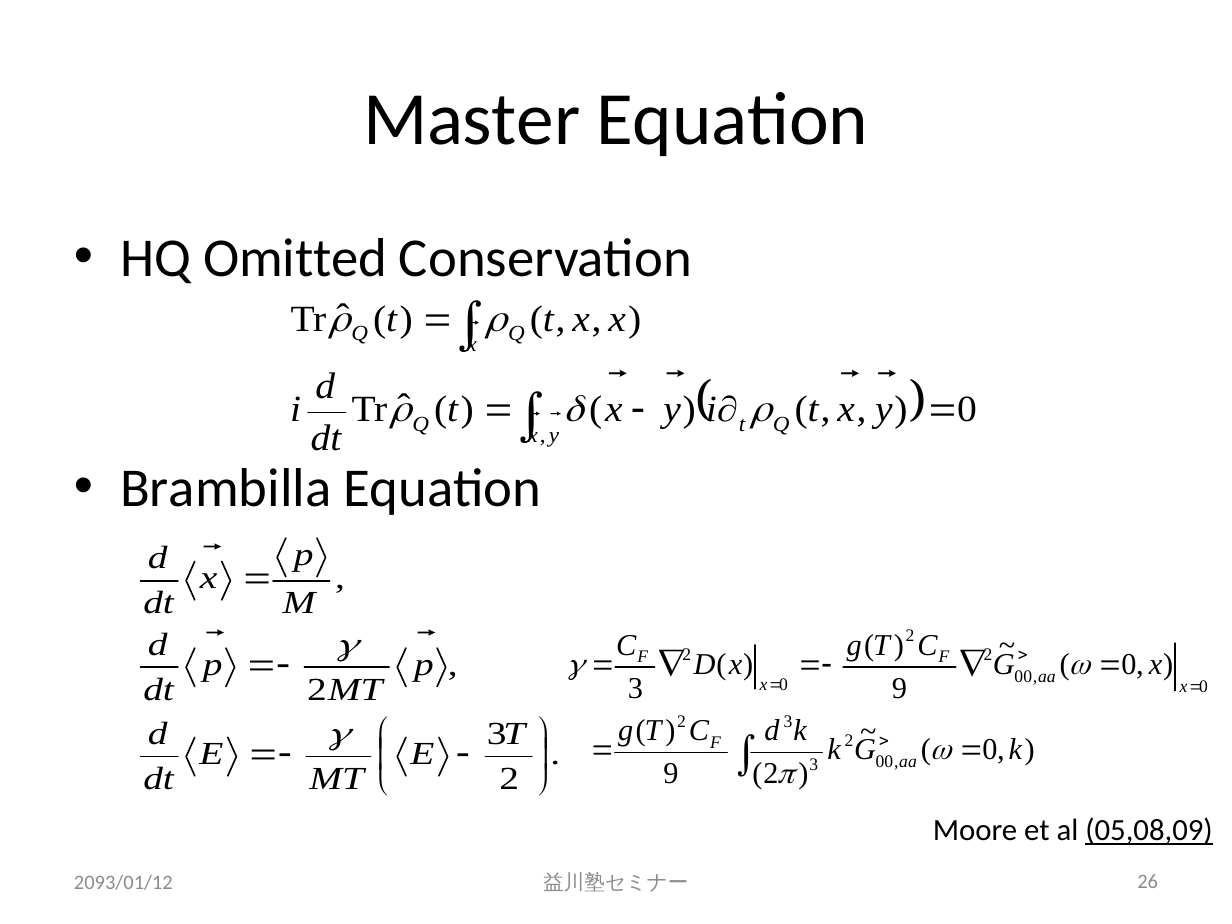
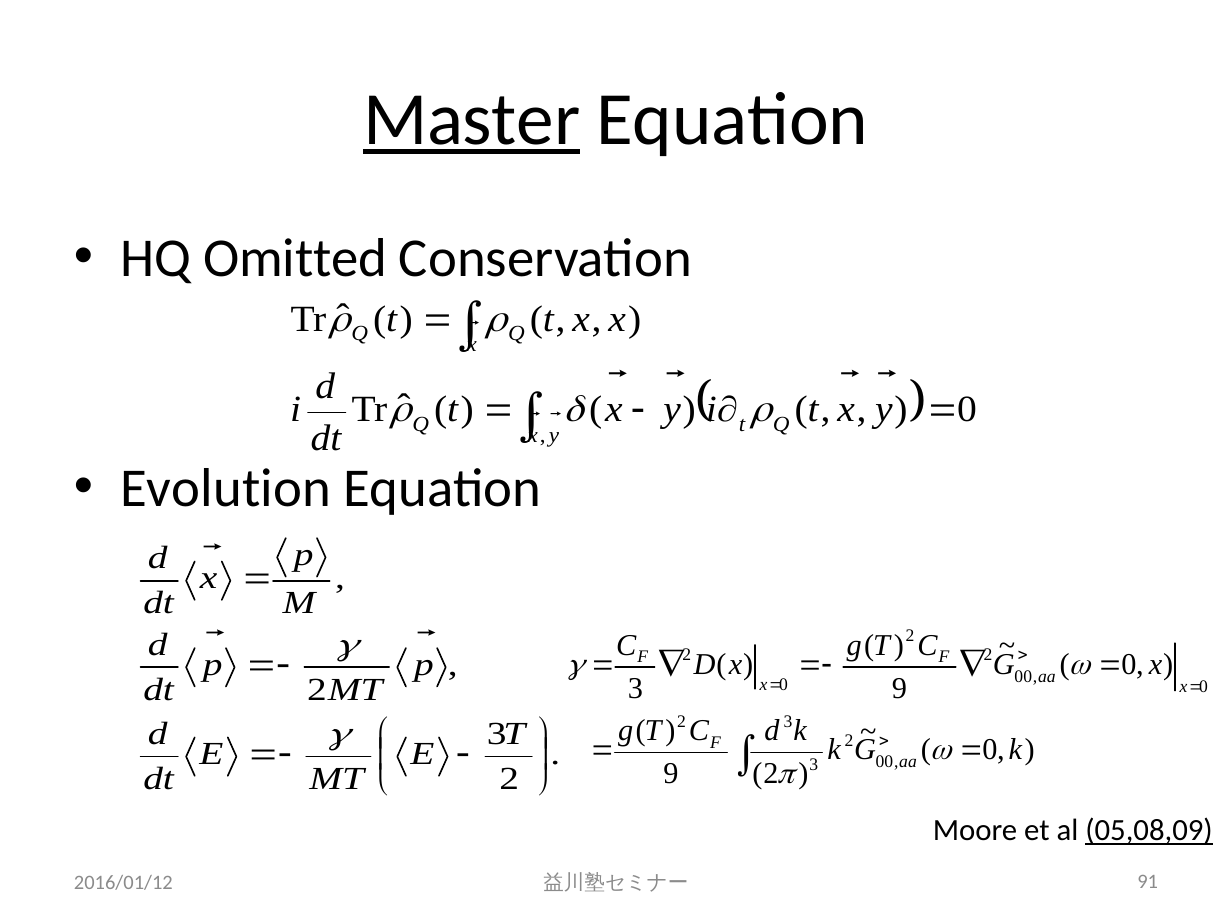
Master underline: none -> present
Brambilla: Brambilla -> Evolution
2093/01/12: 2093/01/12 -> 2016/01/12
26: 26 -> 91
